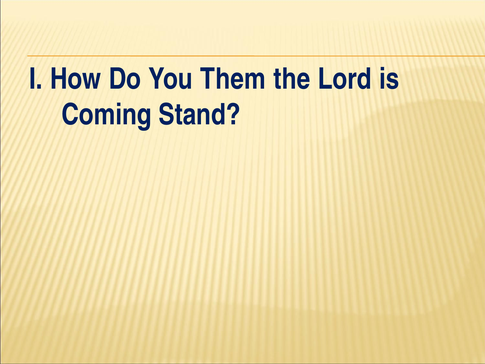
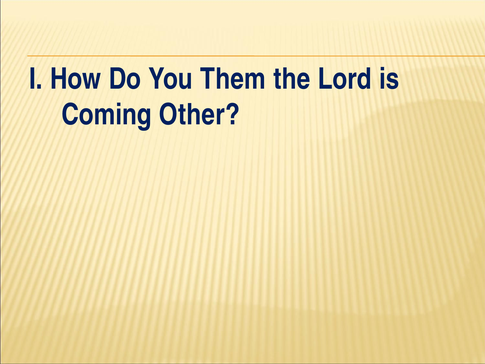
Stand: Stand -> Other
